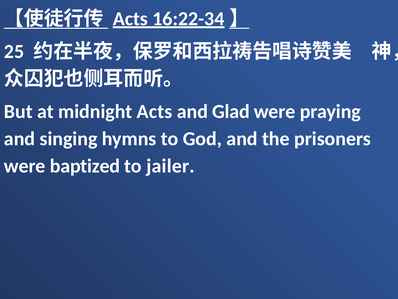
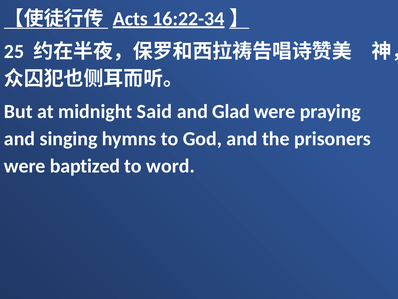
midnight Acts: Acts -> Said
jailer: jailer -> word
